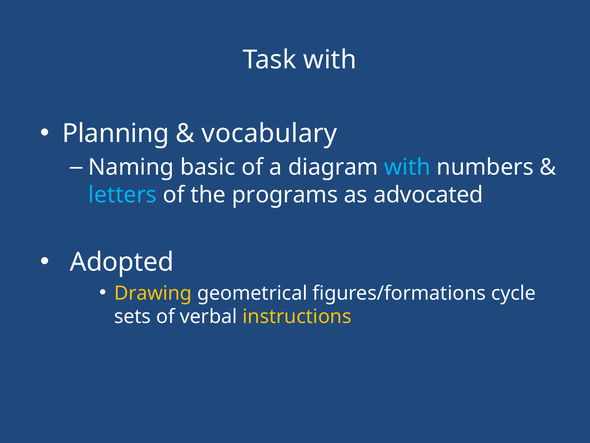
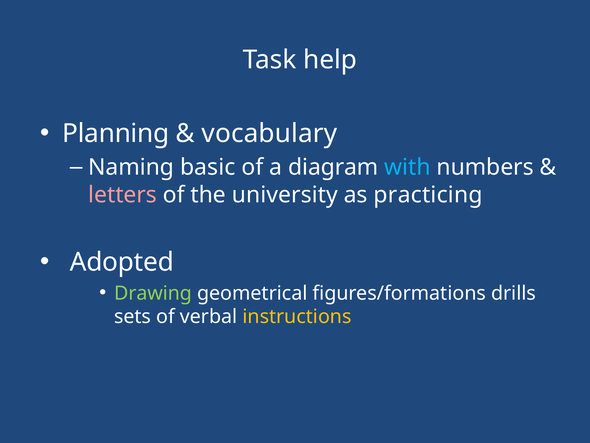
Task with: with -> help
letters colour: light blue -> pink
programs: programs -> university
advocated: advocated -> practicing
Drawing colour: yellow -> light green
cycle: cycle -> drills
